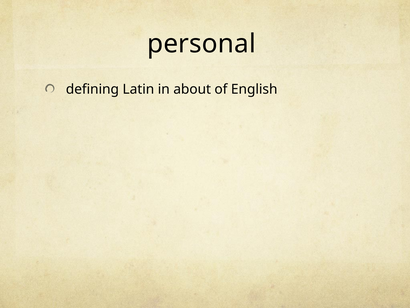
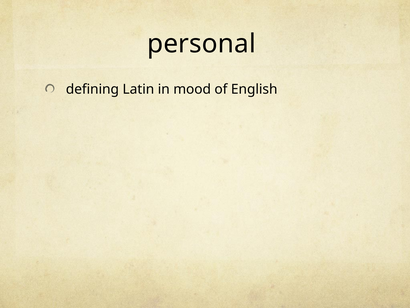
about: about -> mood
